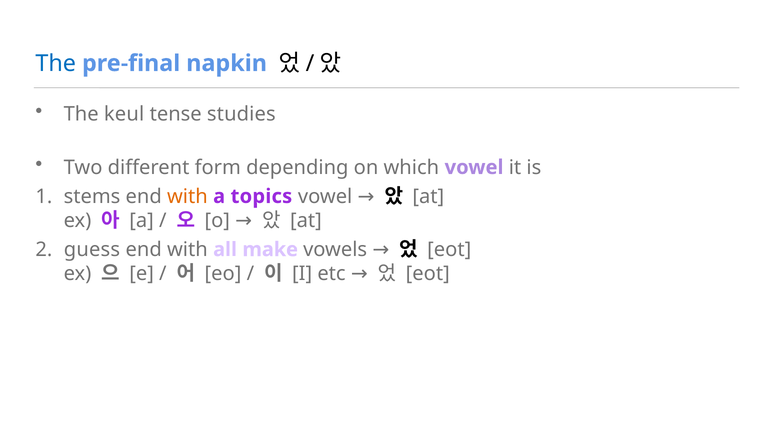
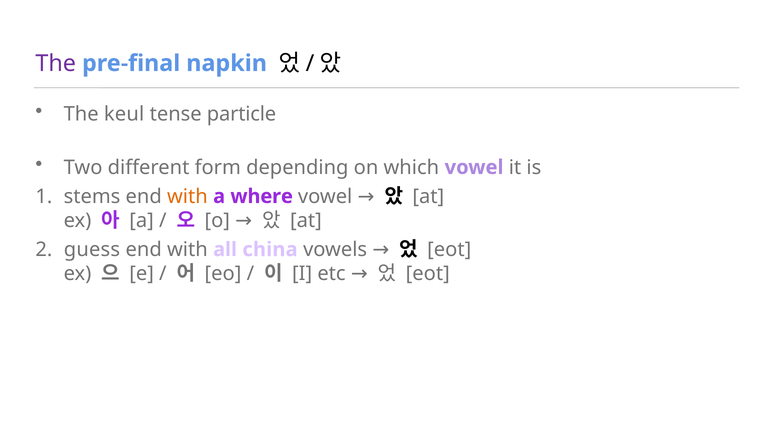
The at (56, 63) colour: blue -> purple
studies: studies -> particle
topics: topics -> where
make: make -> china
